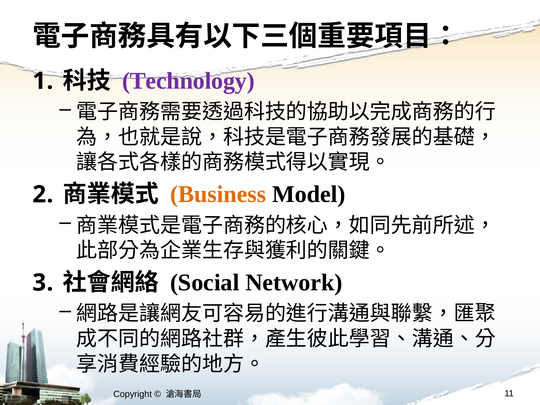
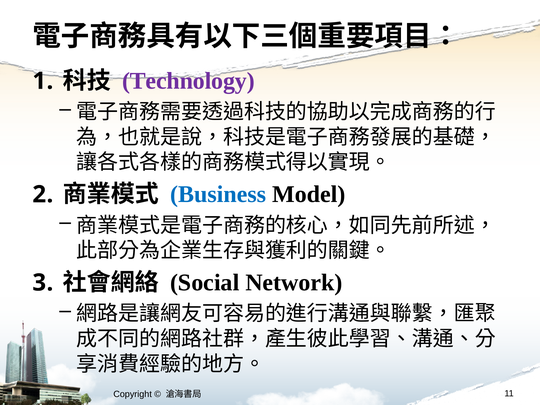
Business colour: orange -> blue
